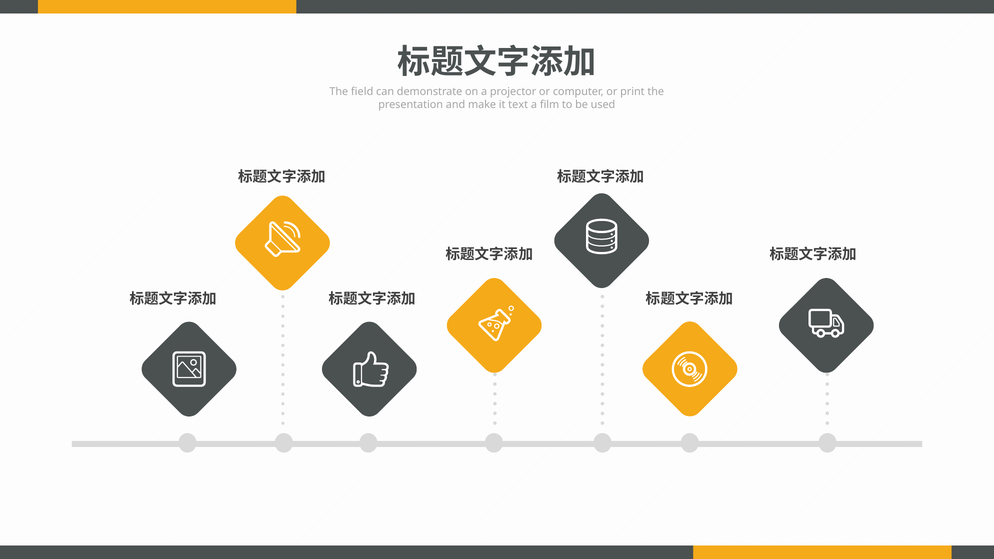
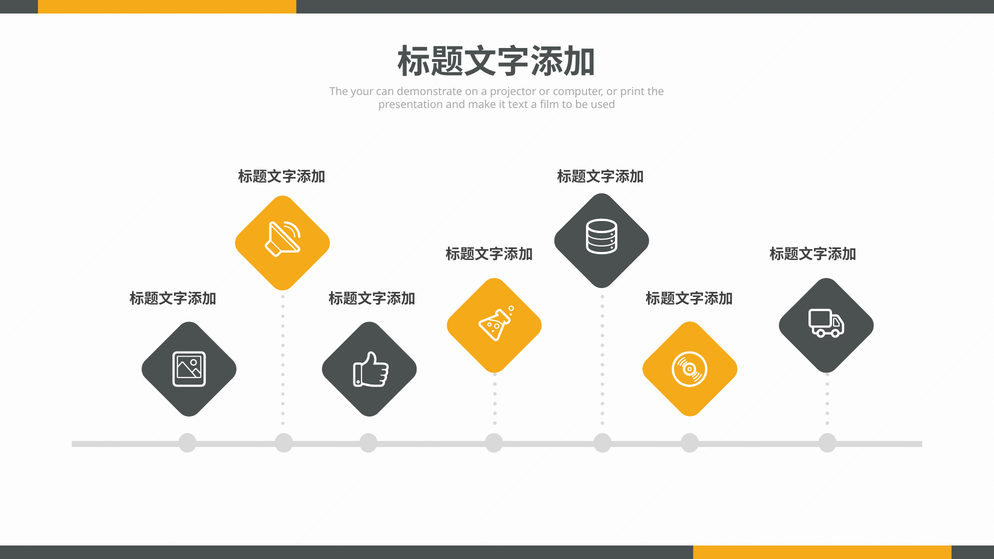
field: field -> your
